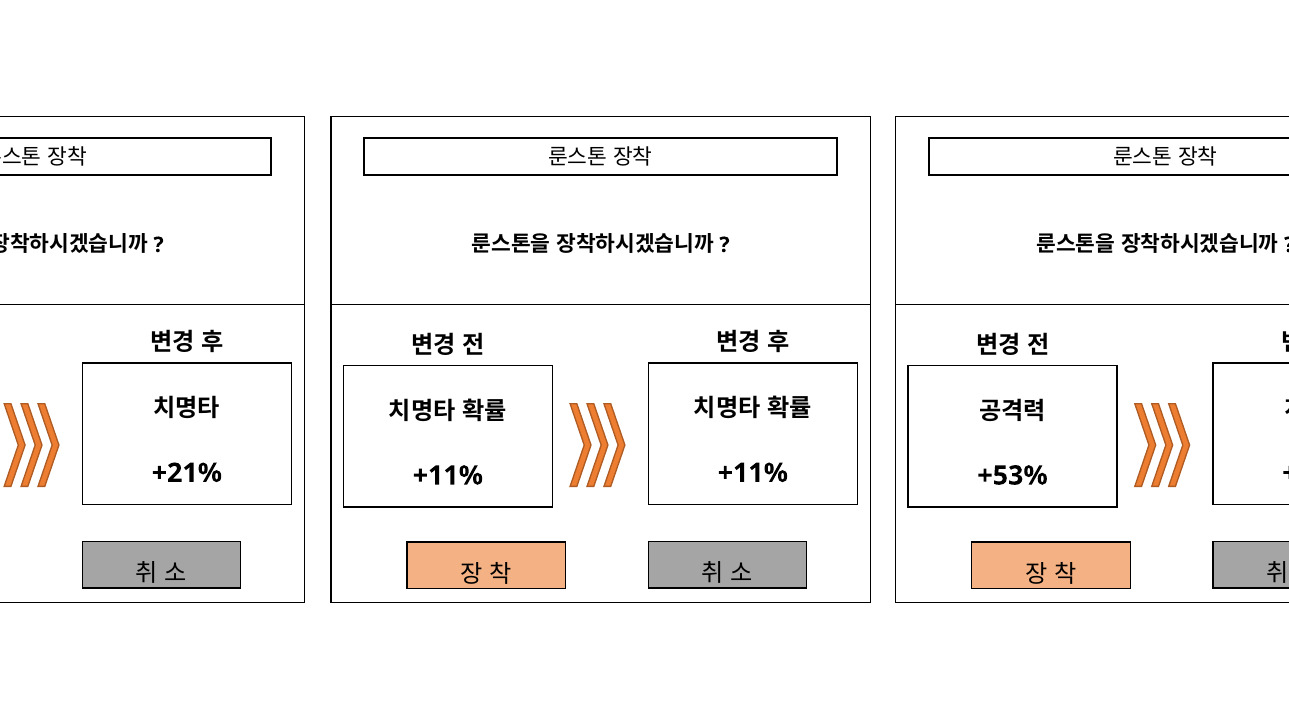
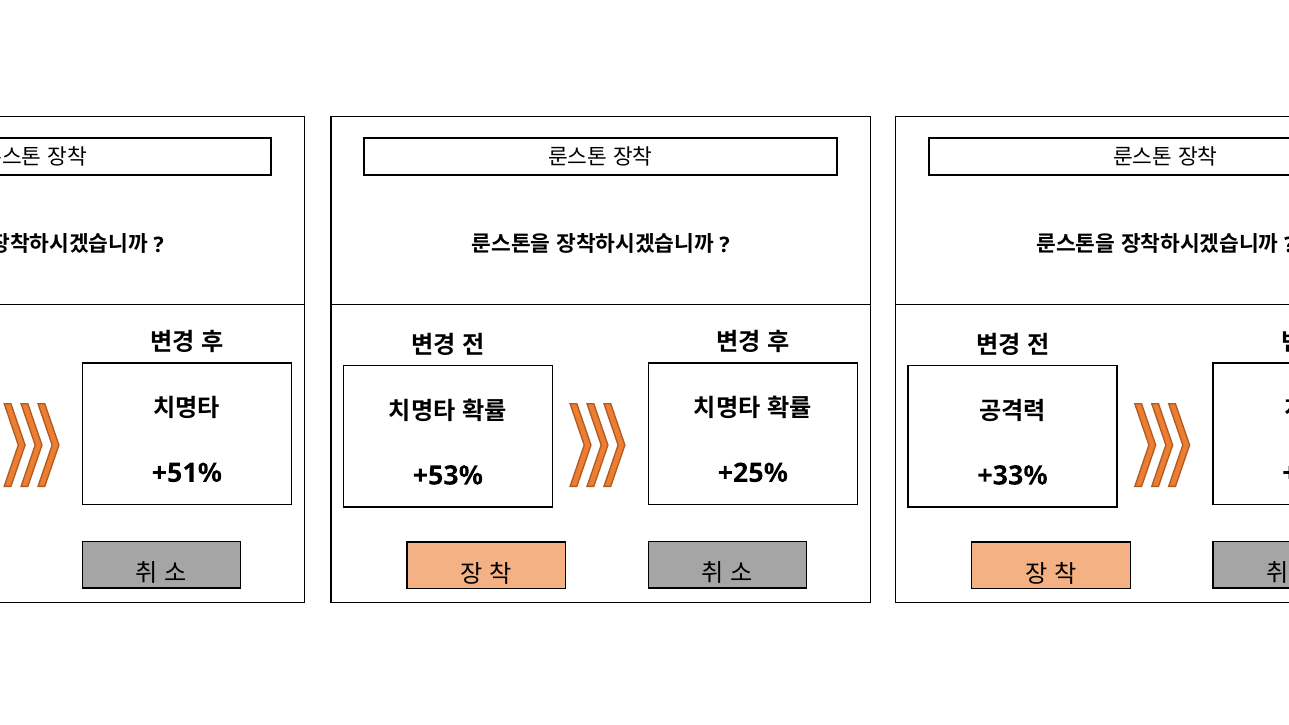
+21%: +21% -> +51%
+11% at (753, 473): +11% -> +25%
+11% at (448, 476): +11% -> +53%
+53%: +53% -> +33%
